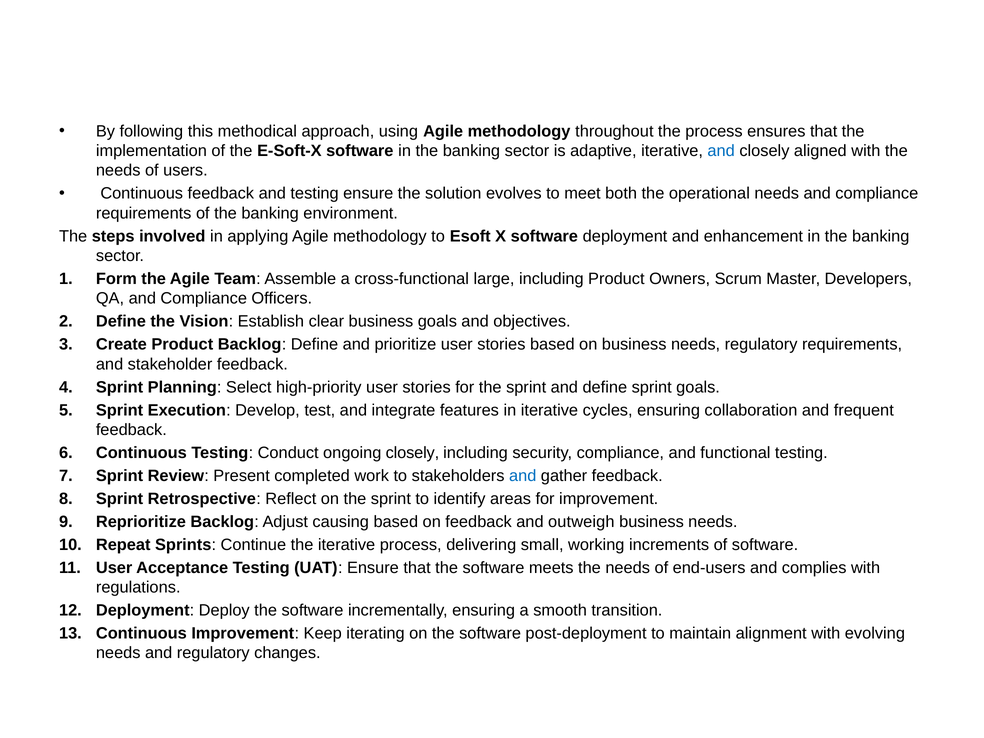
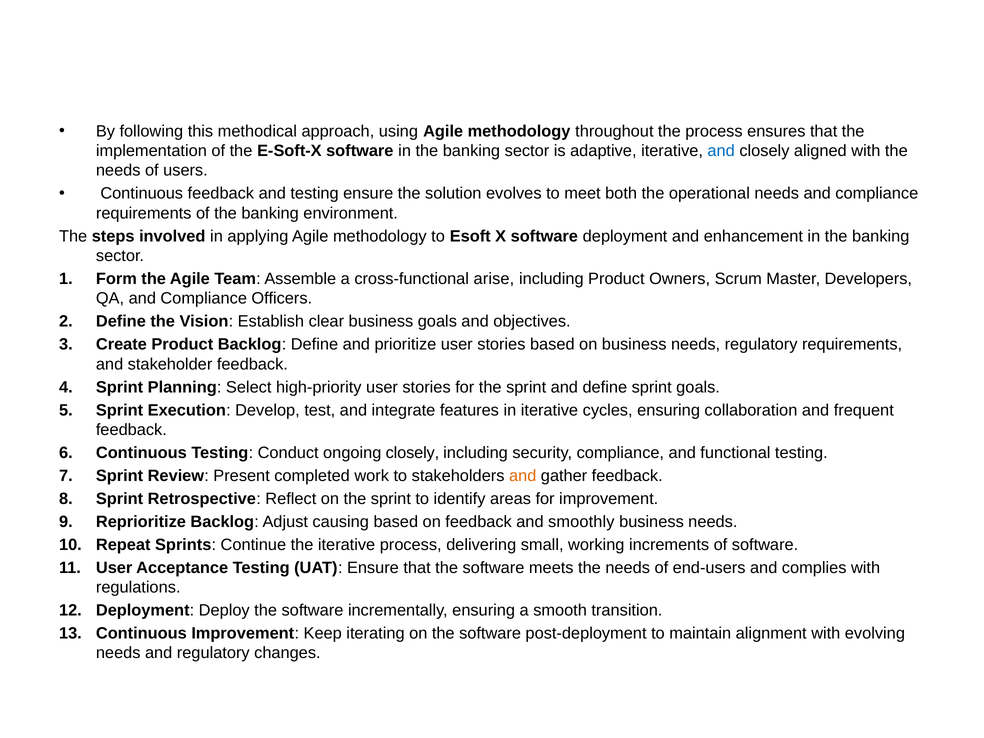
large: large -> arise
and at (523, 476) colour: blue -> orange
outweigh: outweigh -> smoothly
